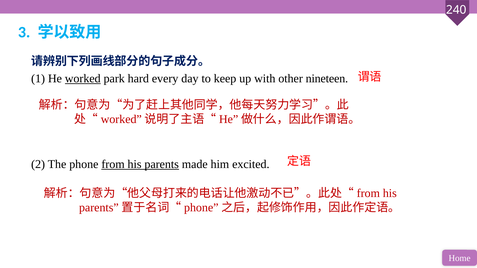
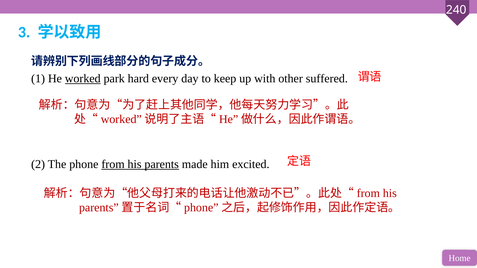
nineteen: nineteen -> suffered
